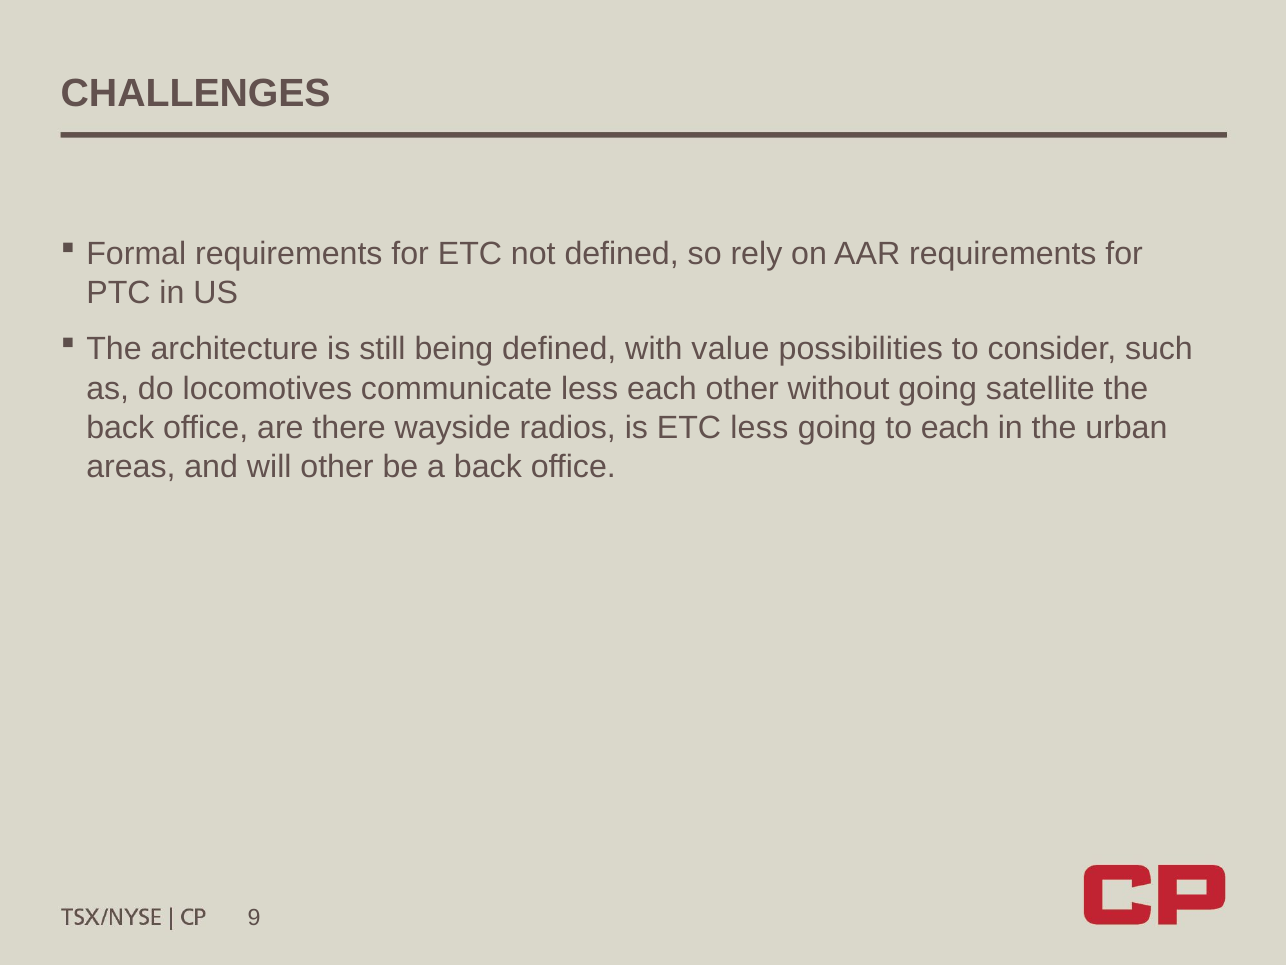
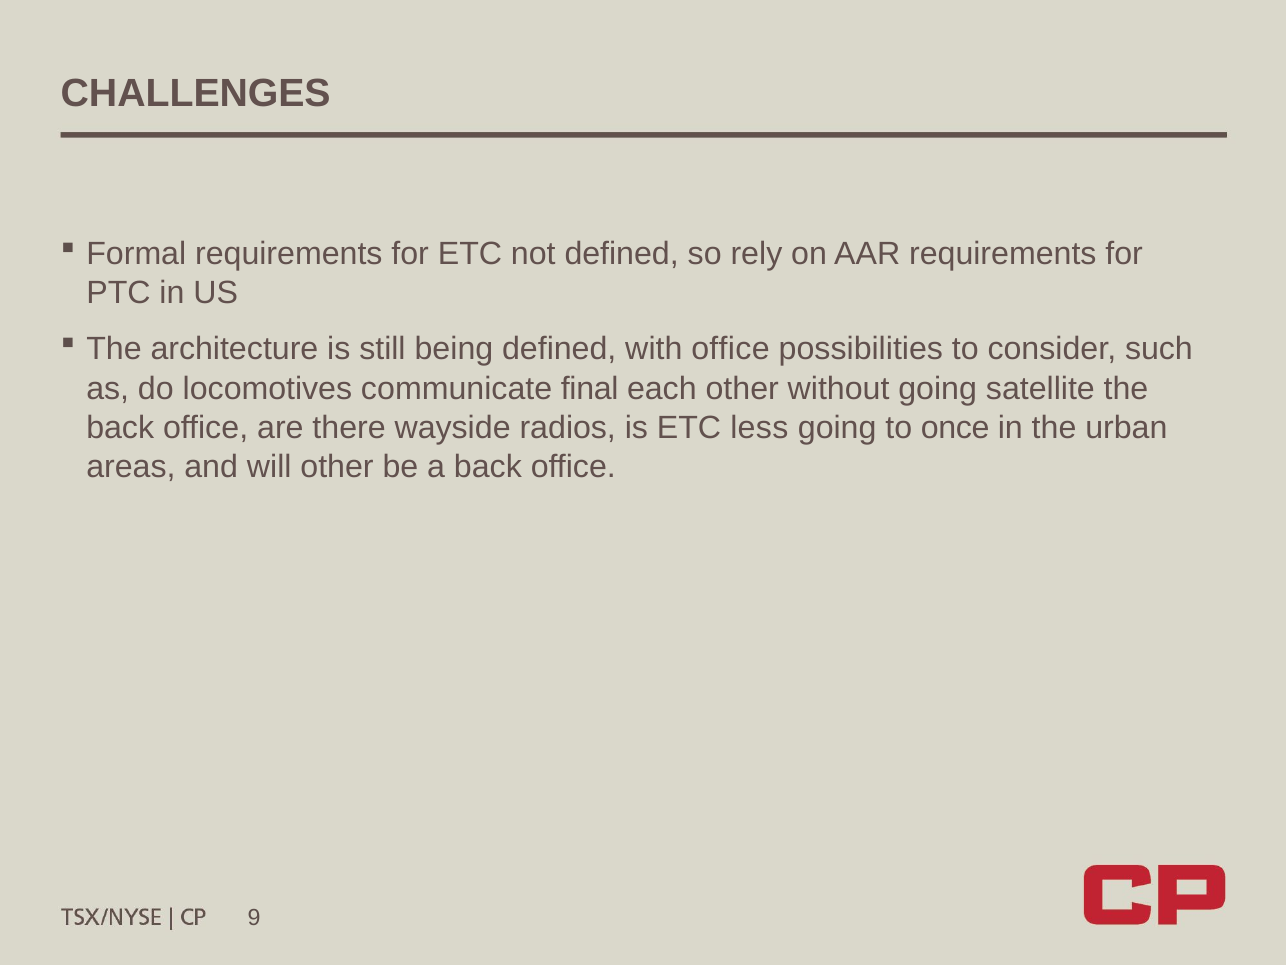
with value: value -> office
communicate less: less -> final
to each: each -> once
